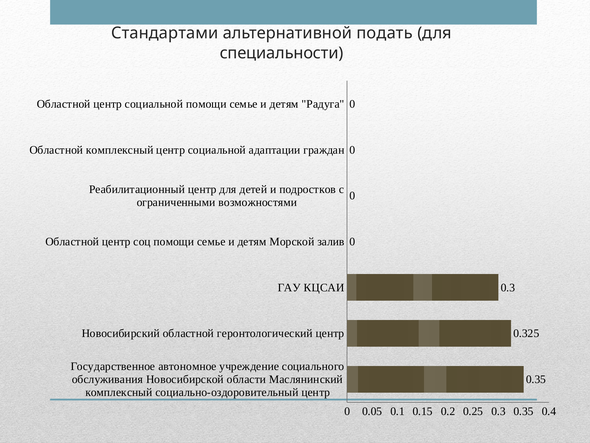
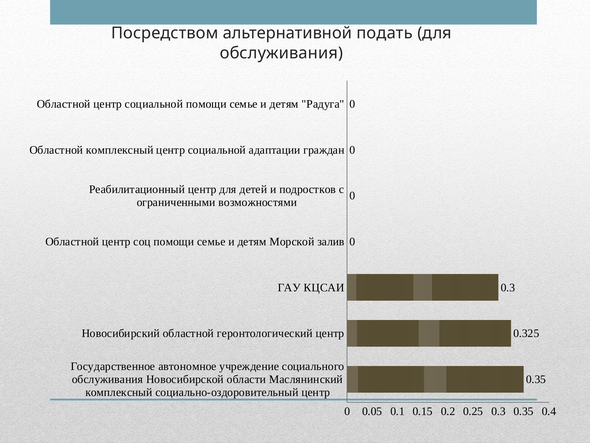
Стандартами: Стандартами -> Посредством
специальности at (282, 53): специальности -> обслуживания
